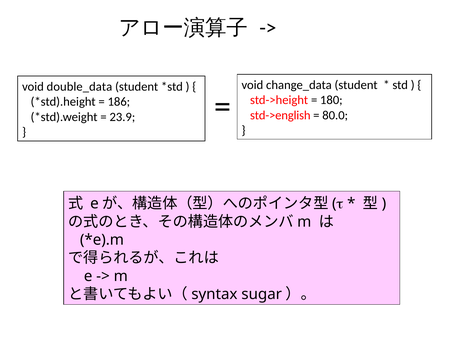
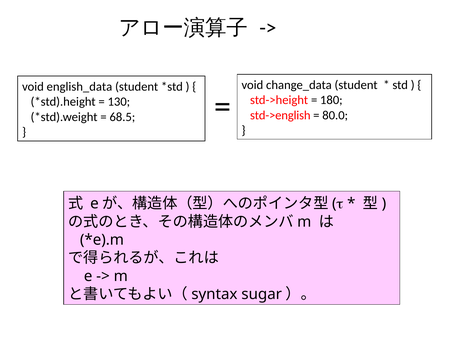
double_data: double_data -> english_data
186: 186 -> 130
23.9: 23.9 -> 68.5
